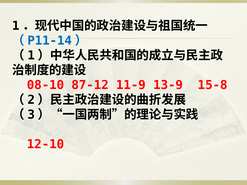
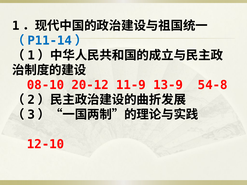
87-12: 87-12 -> 20-12
15-8: 15-8 -> 54-8
